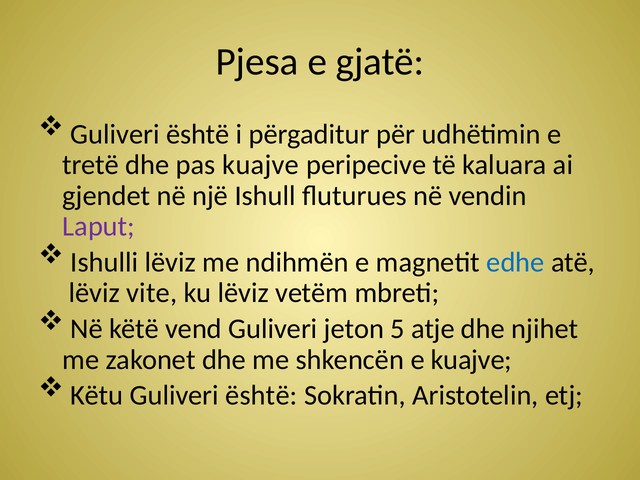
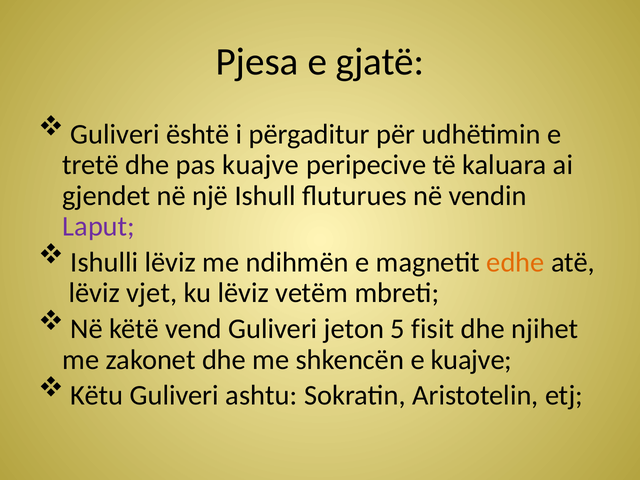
edhe colour: blue -> orange
vite: vite -> vjet
atje: atje -> fisit
Këtu Guliveri është: është -> ashtu
